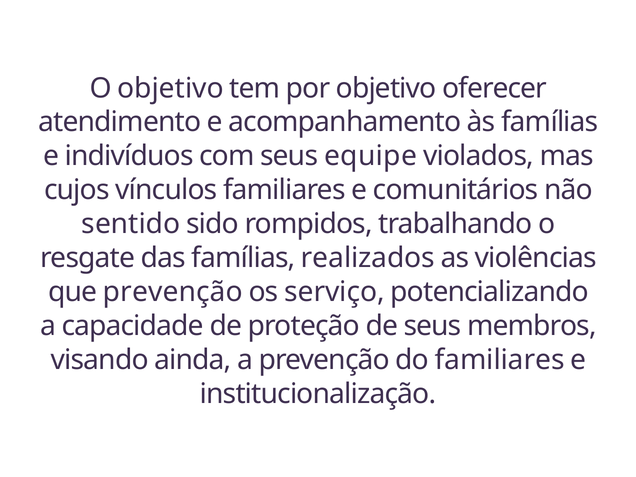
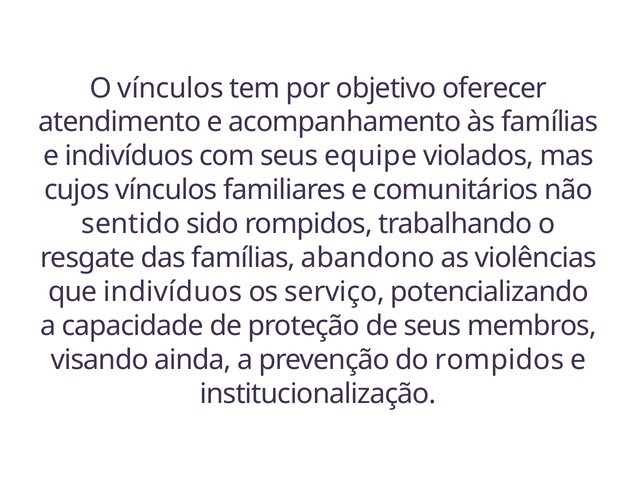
O objetivo: objetivo -> vínculos
realizados: realizados -> abandono
que prevenção: prevenção -> indivíduos
do familiares: familiares -> rompidos
